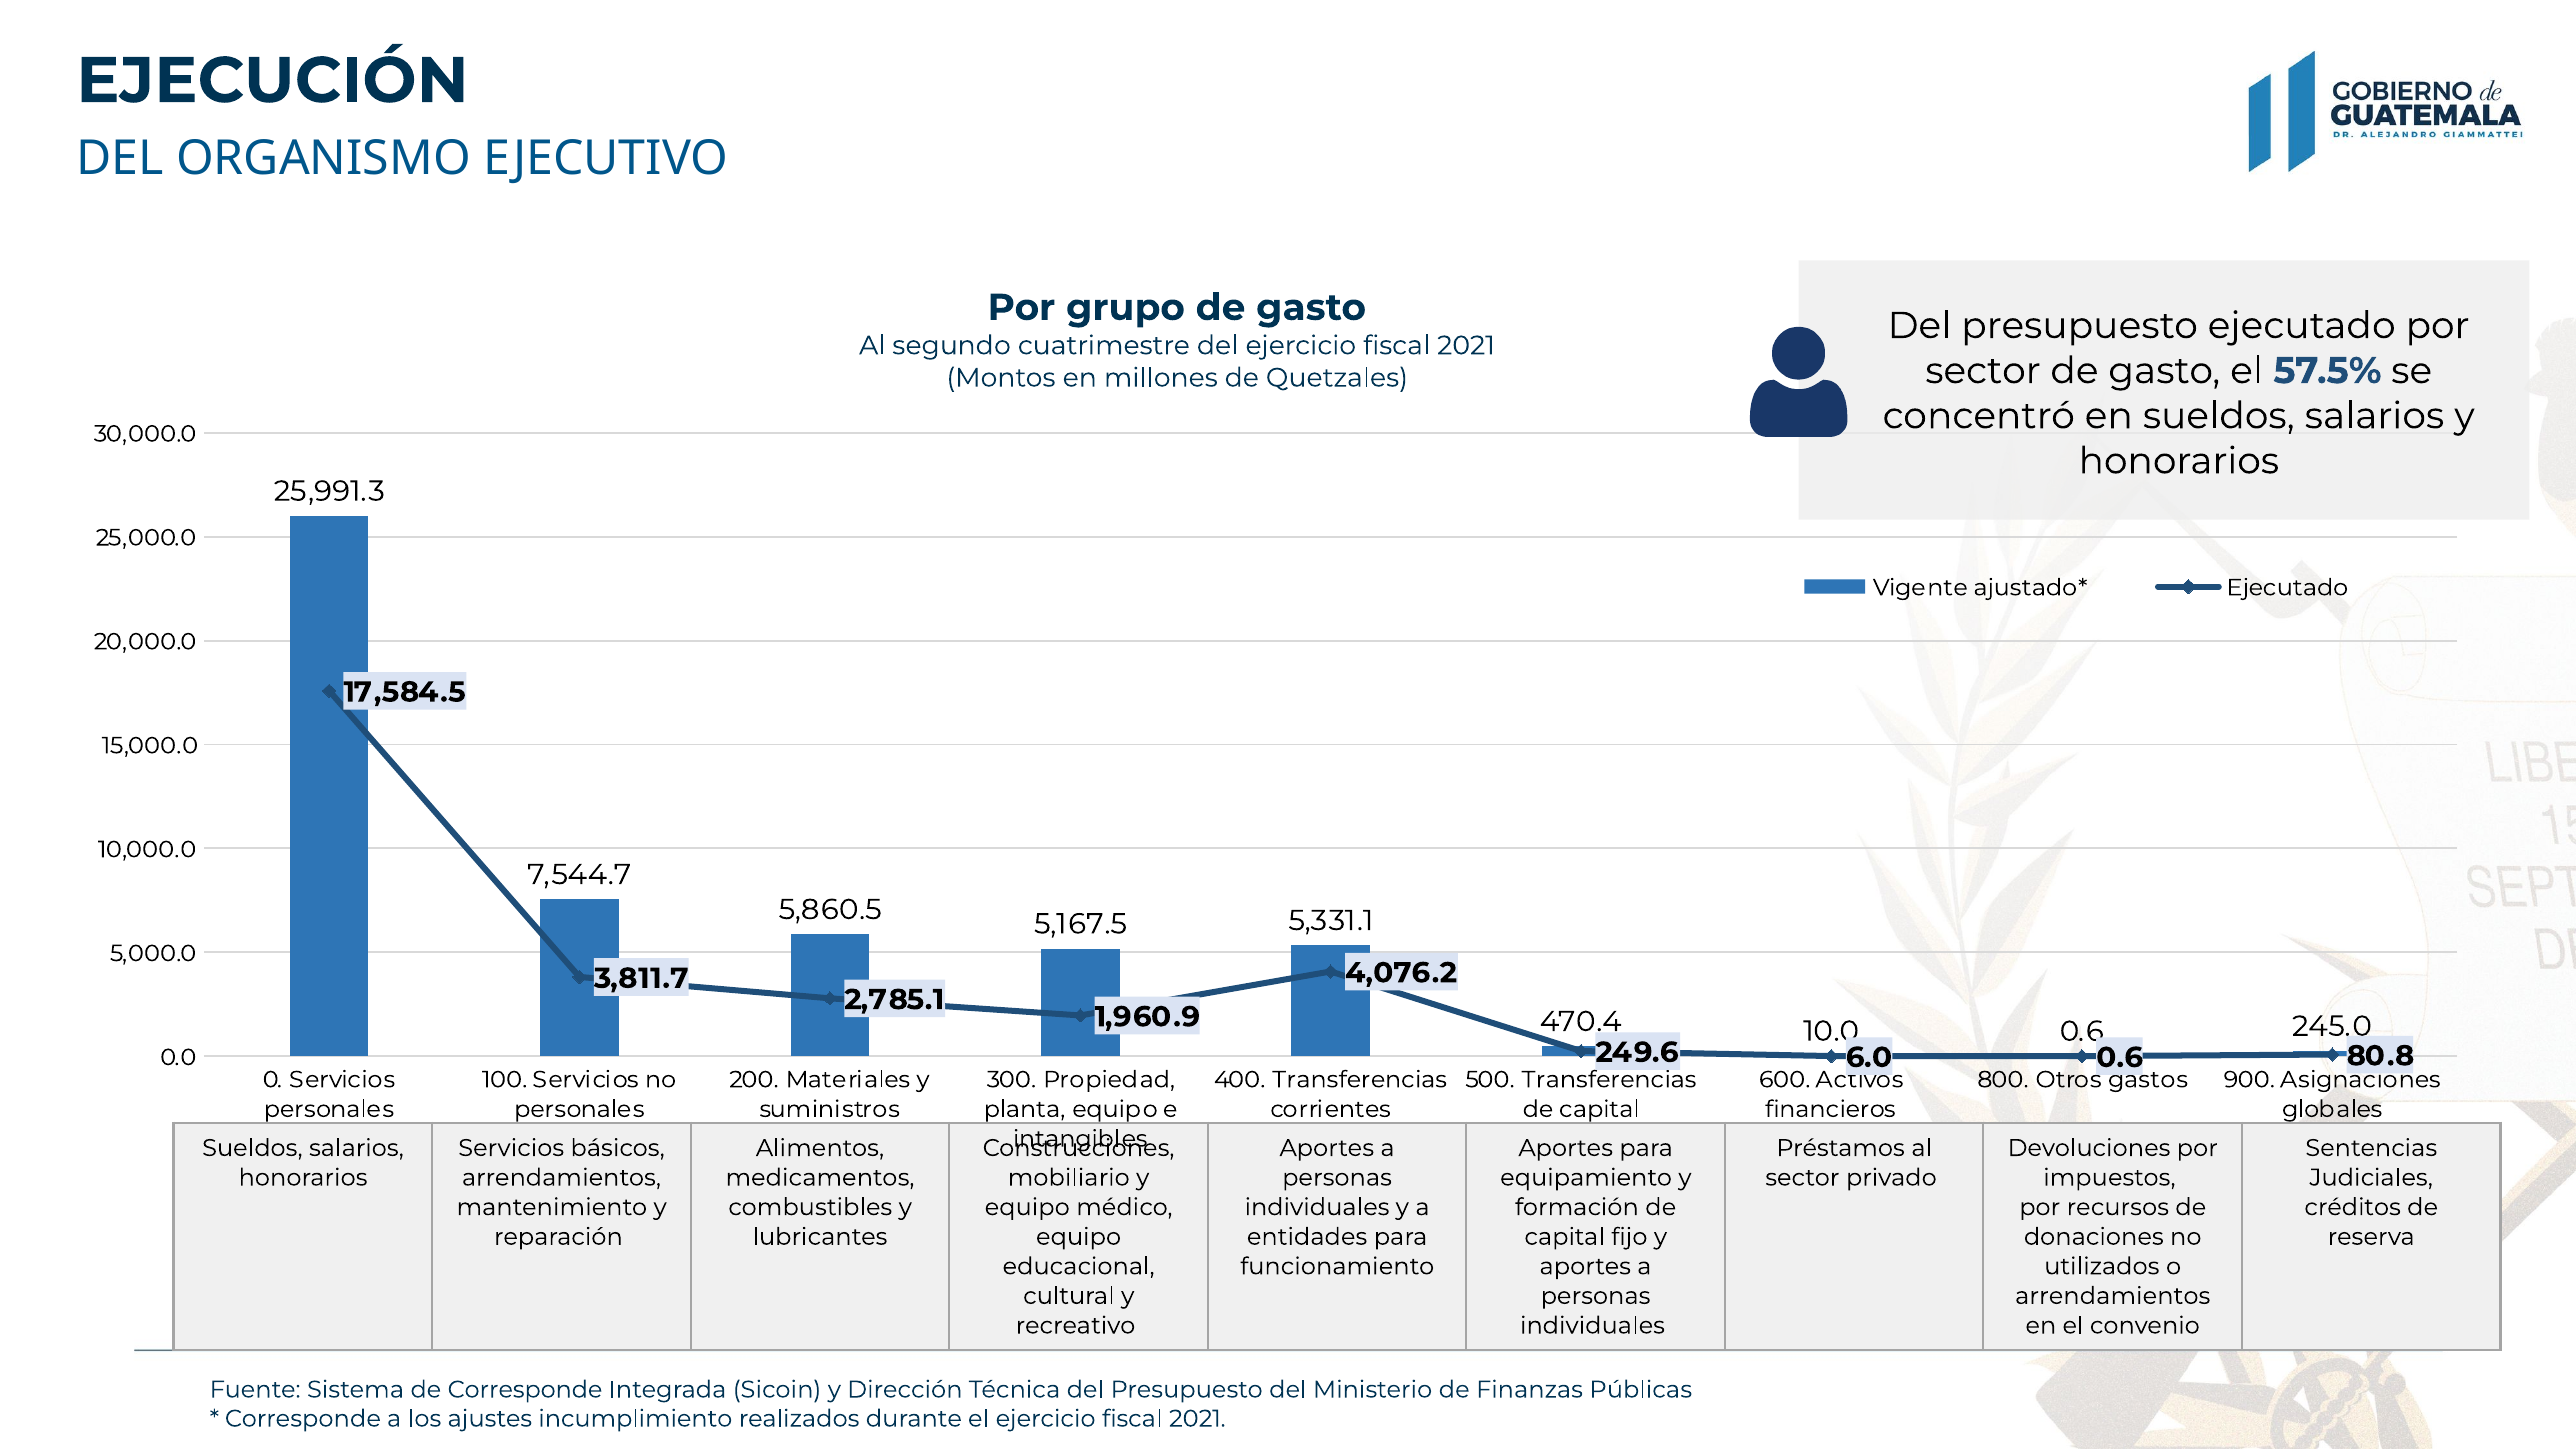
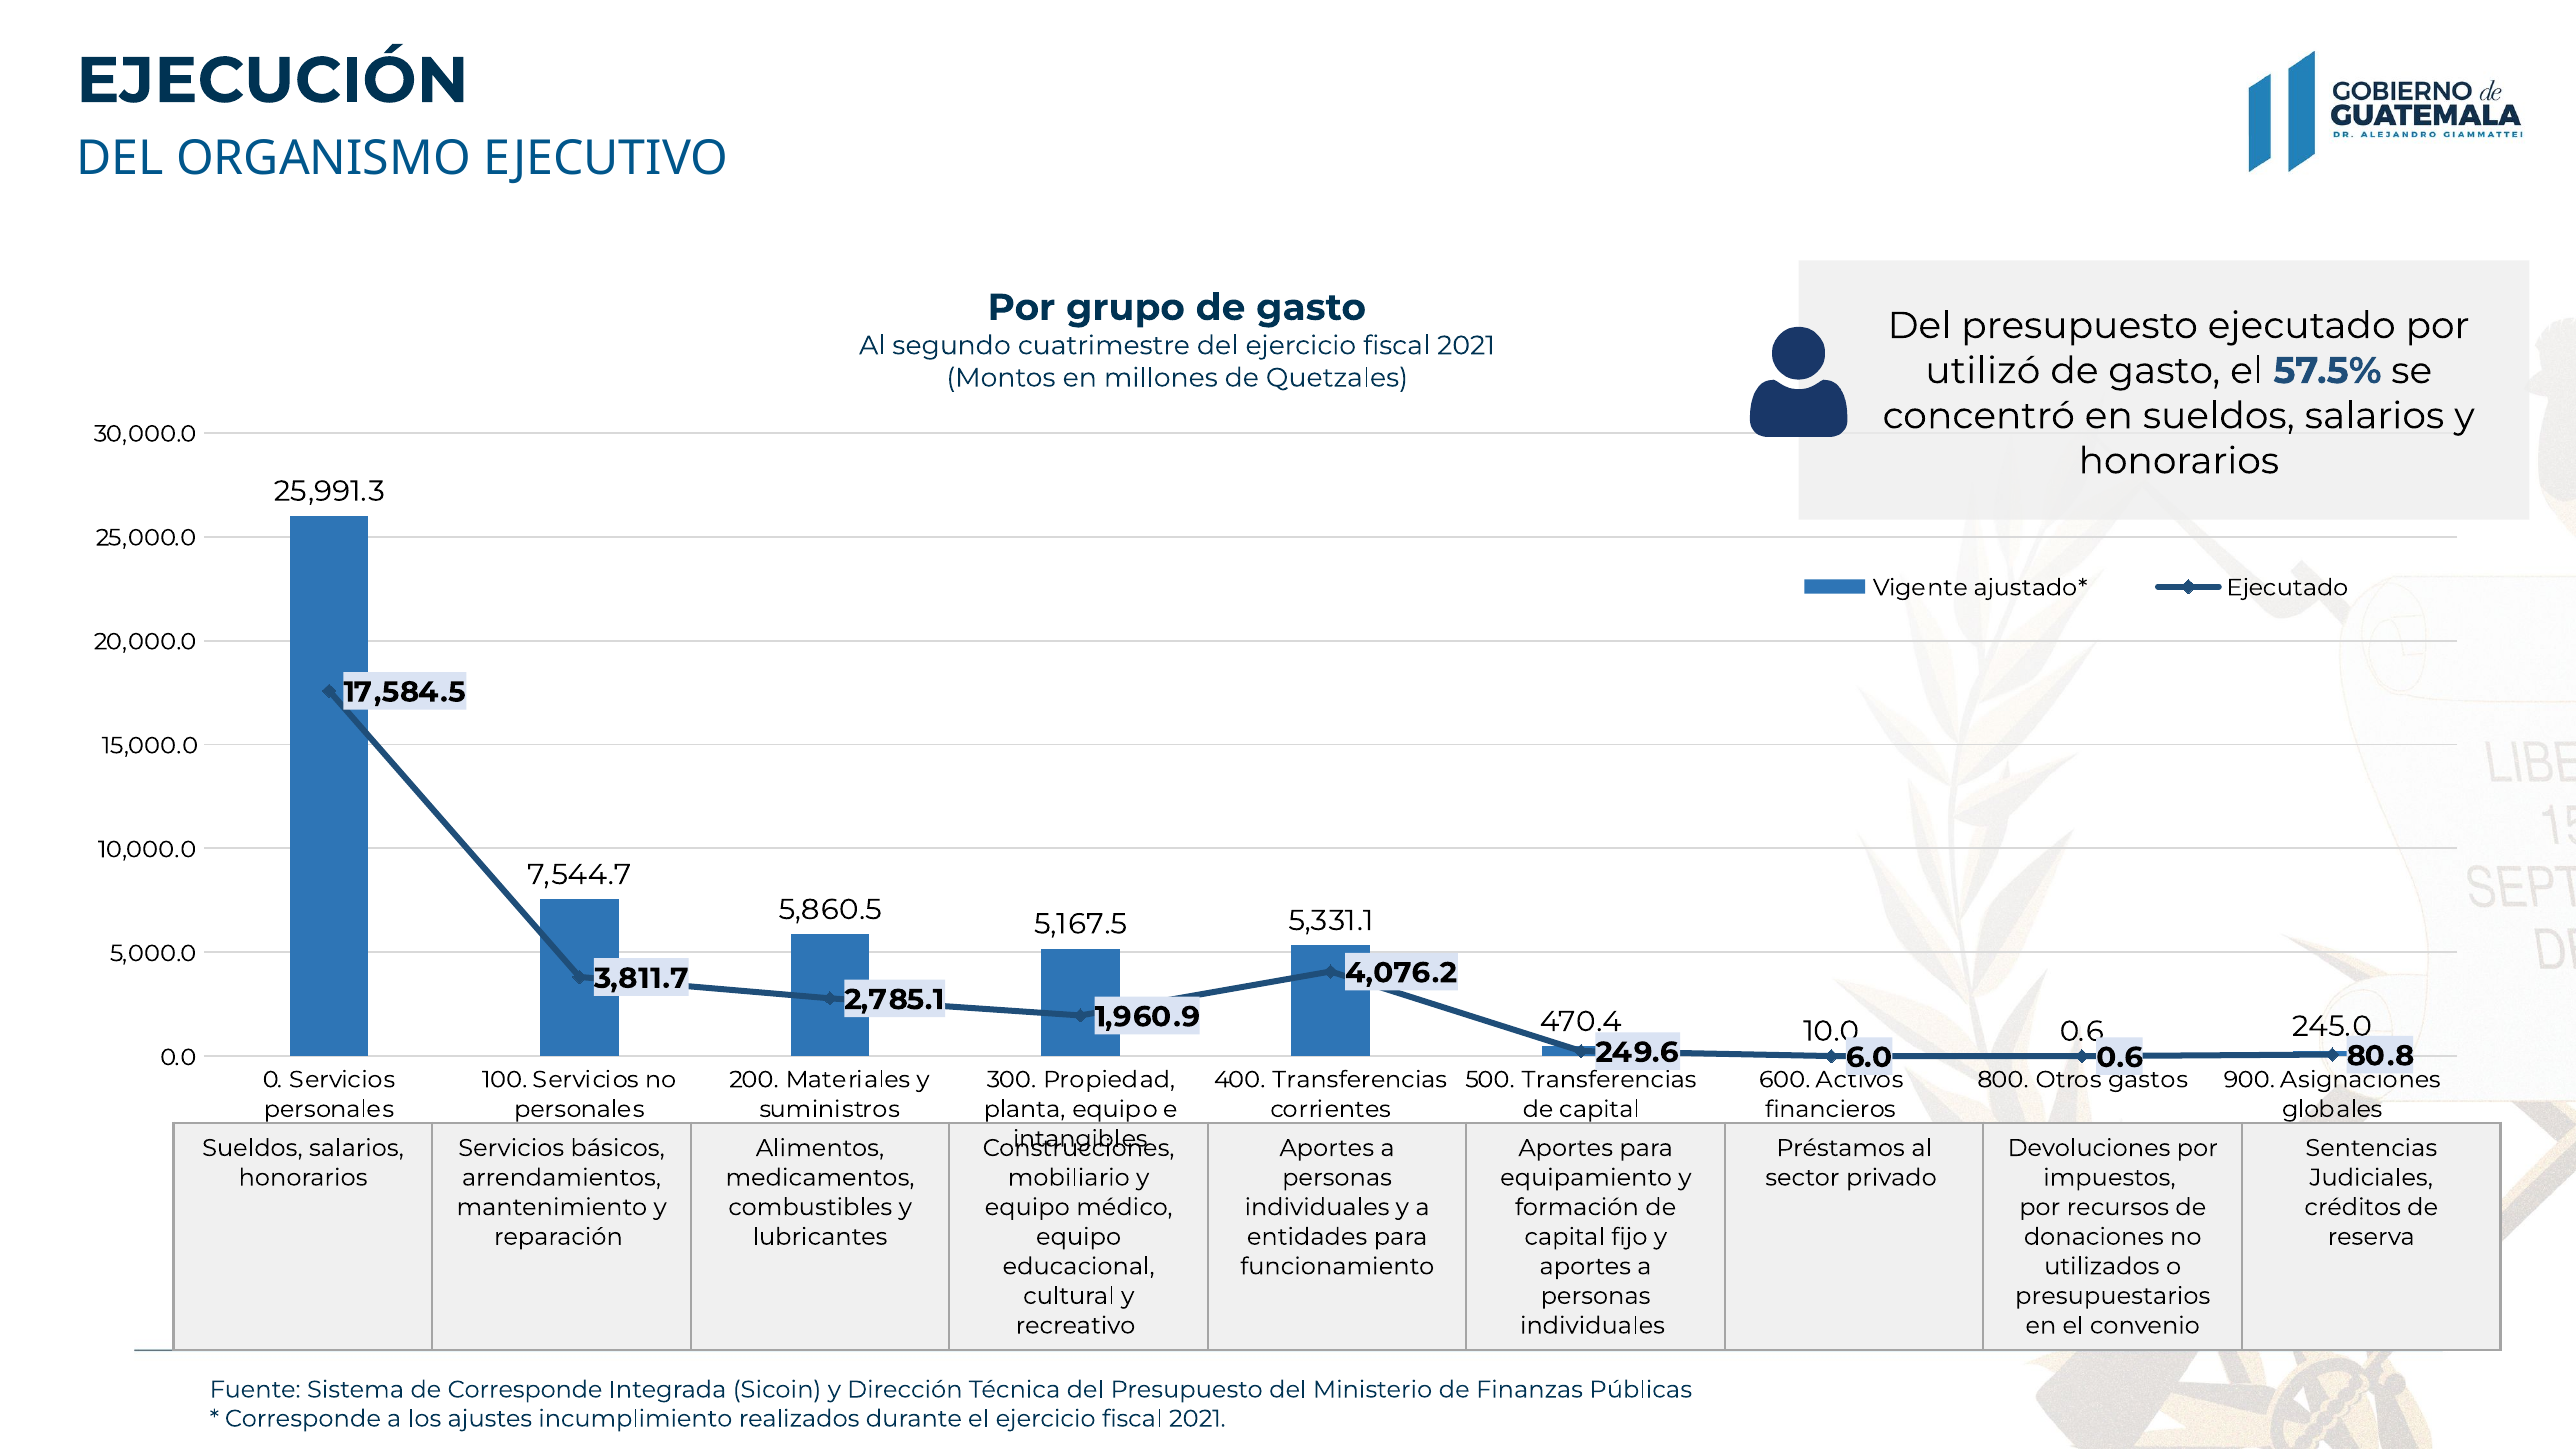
sector at (1983, 371): sector -> utilizó
arrendamientos at (2113, 1296): arrendamientos -> presupuestarios
